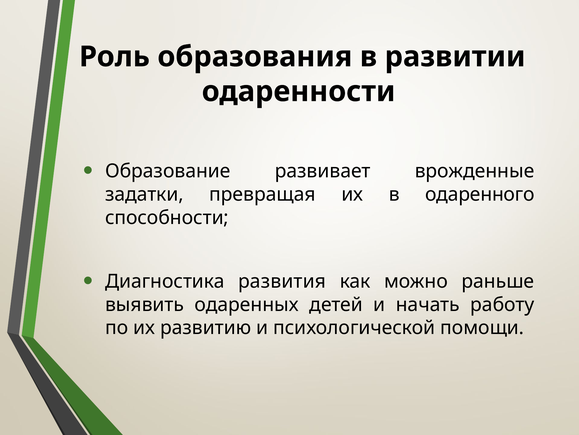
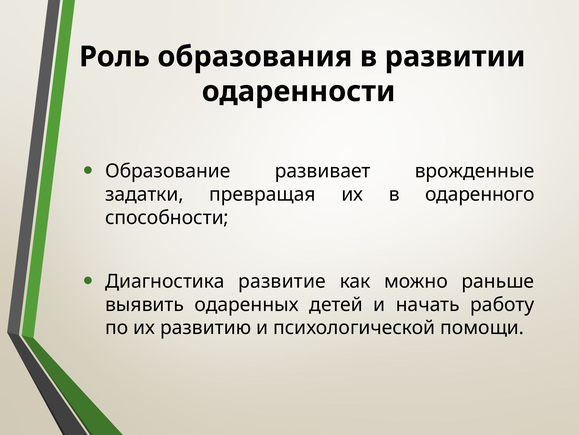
развития: развития -> развитие
